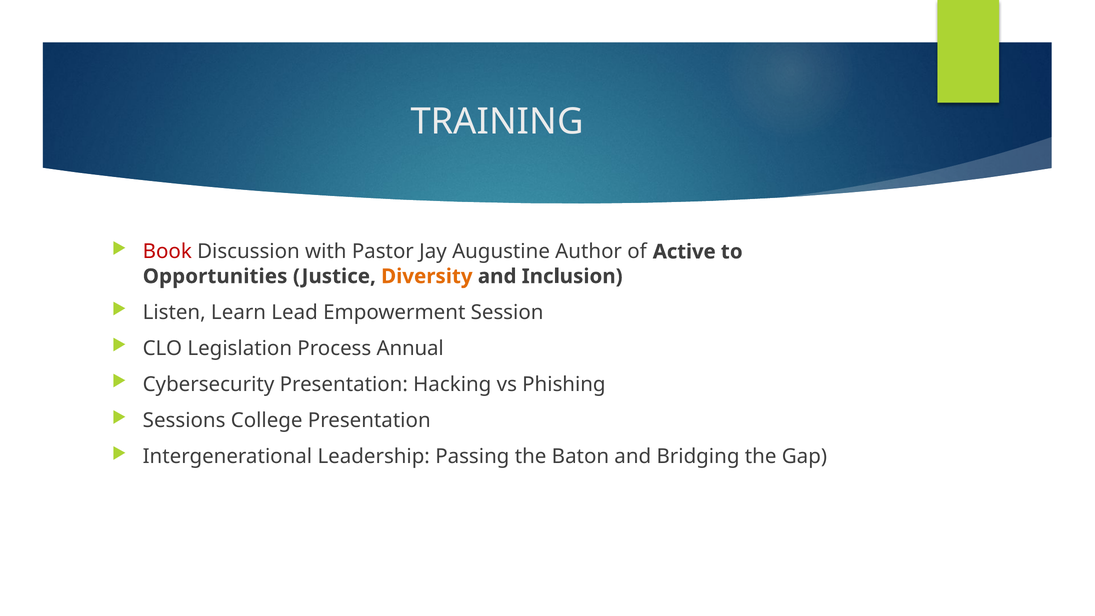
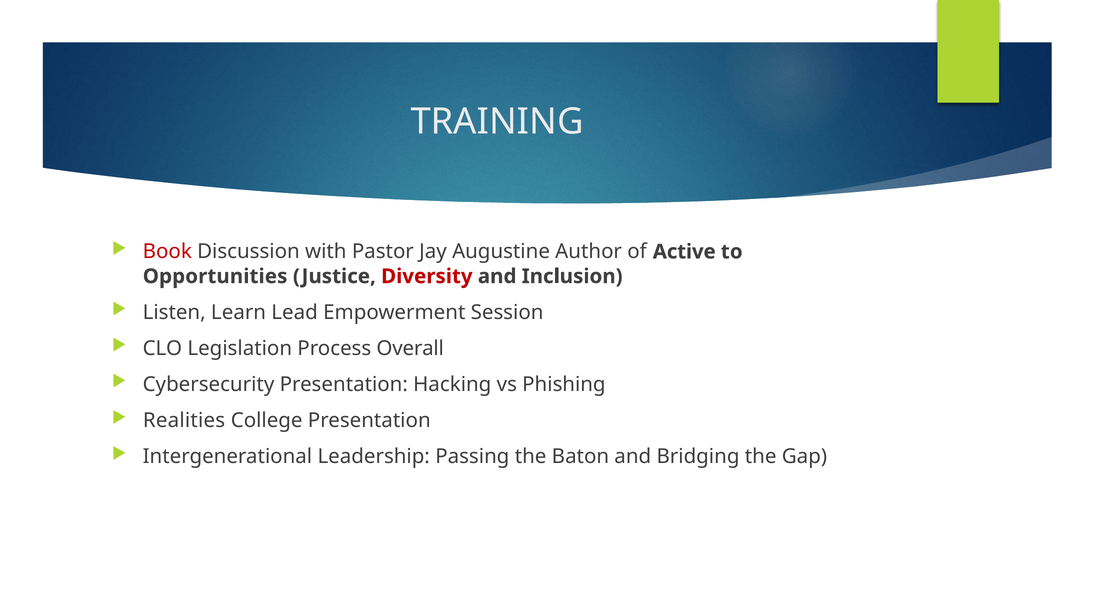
Diversity colour: orange -> red
Annual: Annual -> Overall
Sessions: Sessions -> Realities
